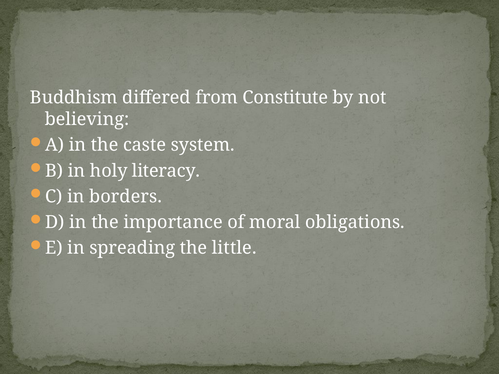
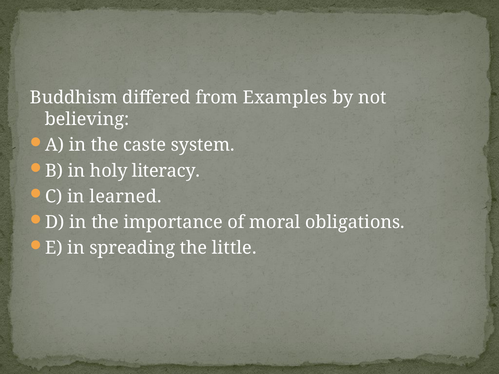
Constitute: Constitute -> Examples
borders: borders -> learned
